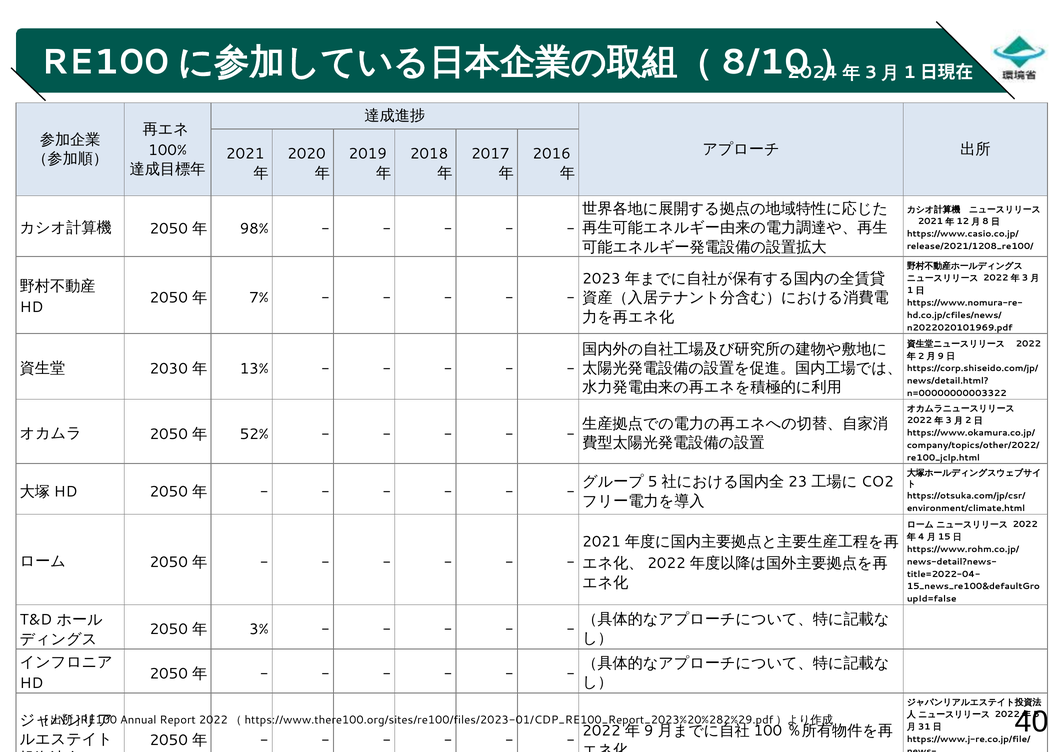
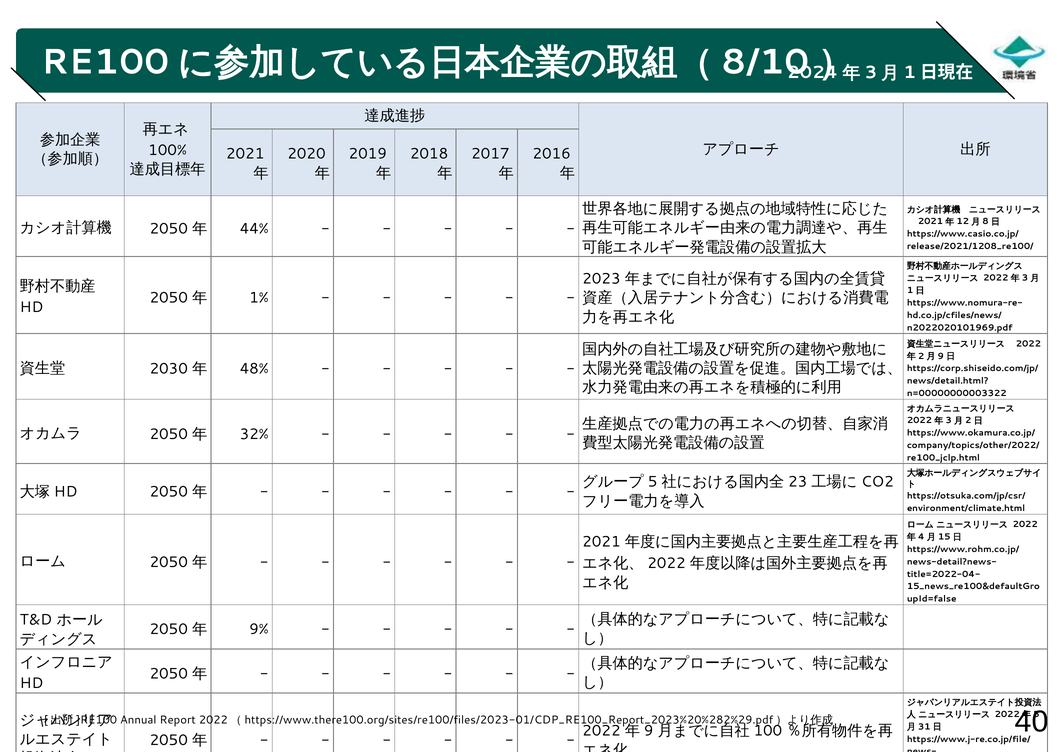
98%: 98% -> 44%
7%: 7% -> 1%
13%: 13% -> 48%
52%: 52% -> 32%
3%: 3% -> 9%
